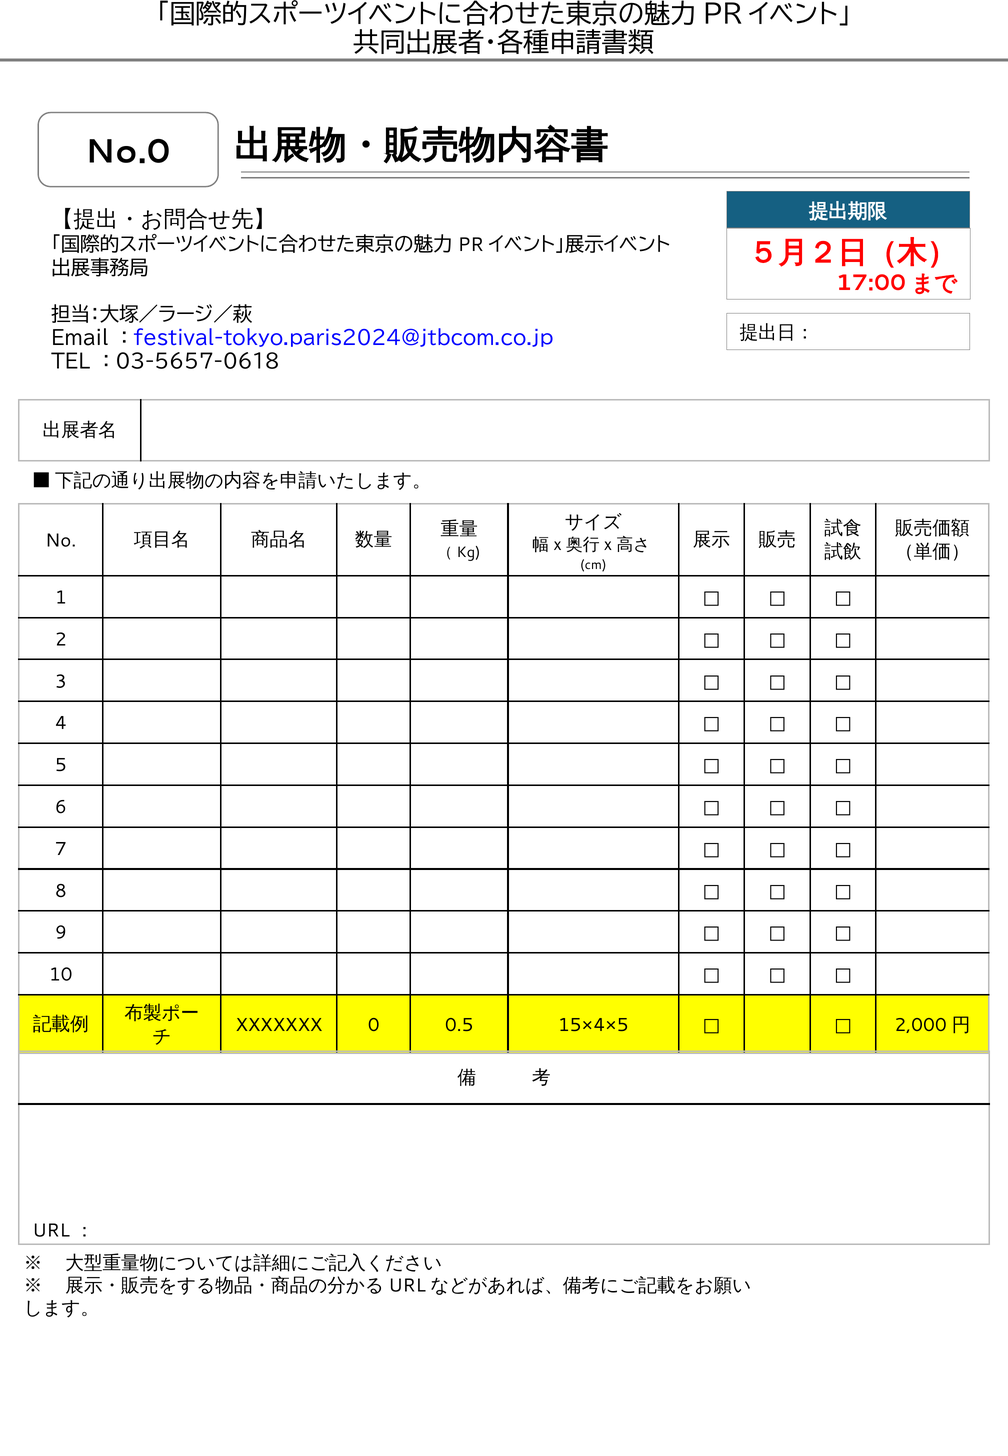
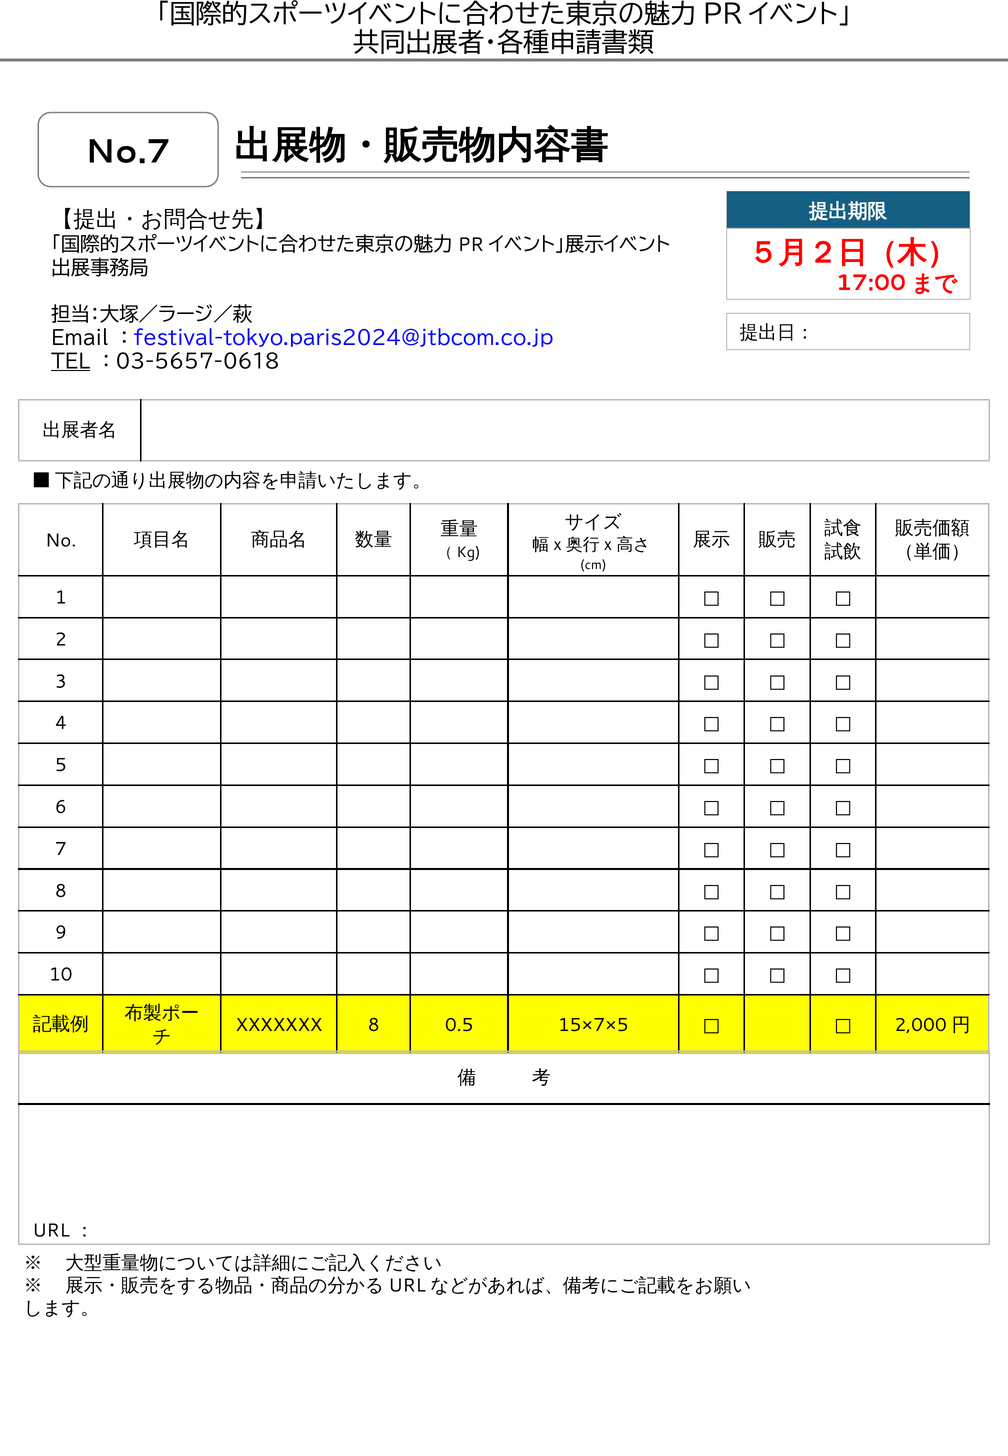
No.0: No.0 -> No.7
TEL underline: none -> present
XXXXXXX 0: 0 -> 8
15×4×5: 15×4×5 -> 15×7×5
